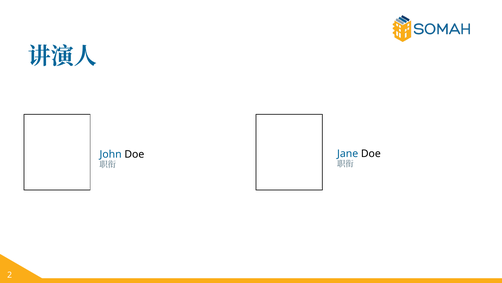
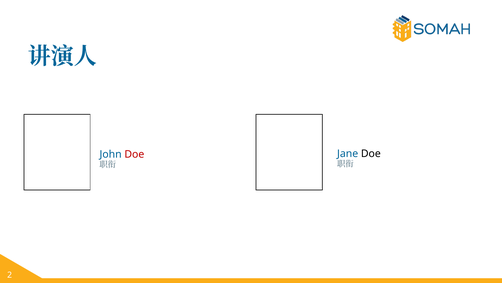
Doe at (134, 154) colour: black -> red
